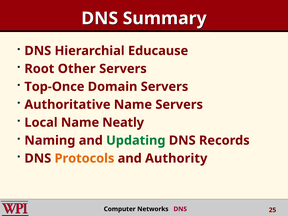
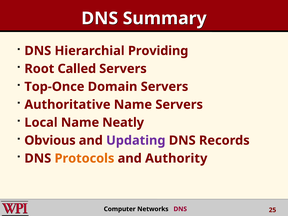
Educause: Educause -> Providing
Other: Other -> Called
Naming: Naming -> Obvious
Updating colour: green -> purple
